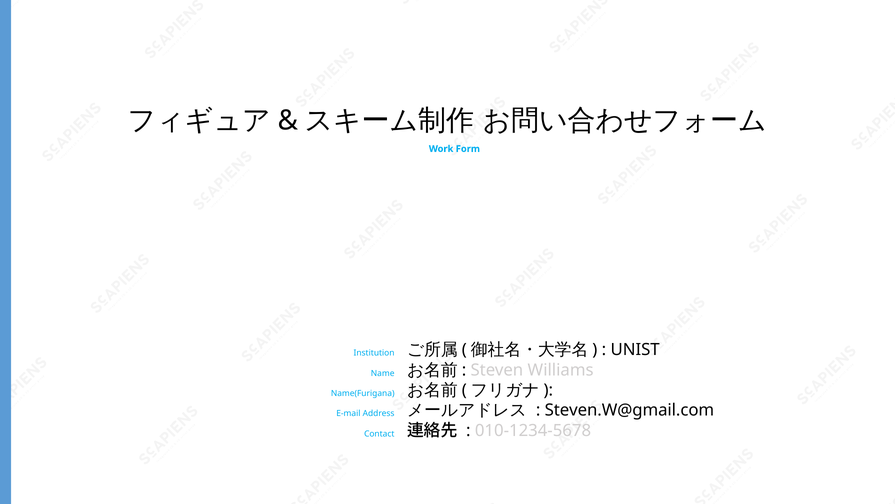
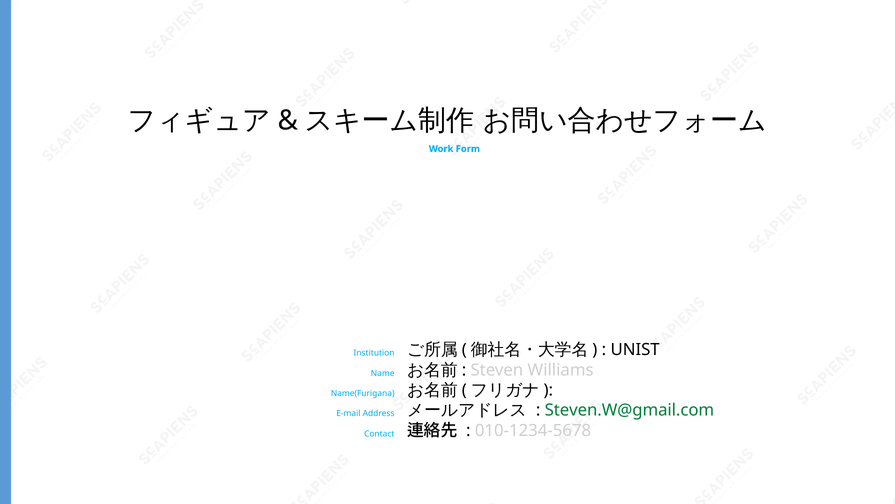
Steven.W@gmail.com colour: black -> green
